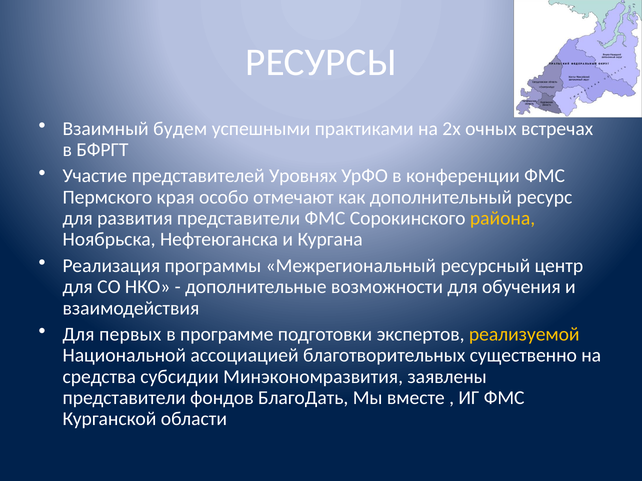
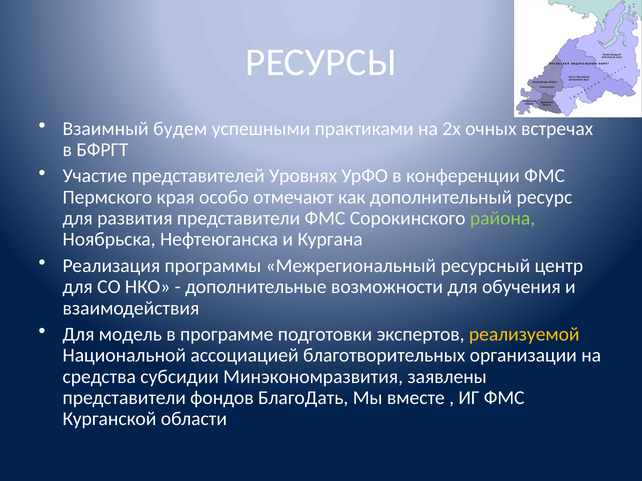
района colour: yellow -> light green
первых: первых -> модель
существенно: существенно -> организации
